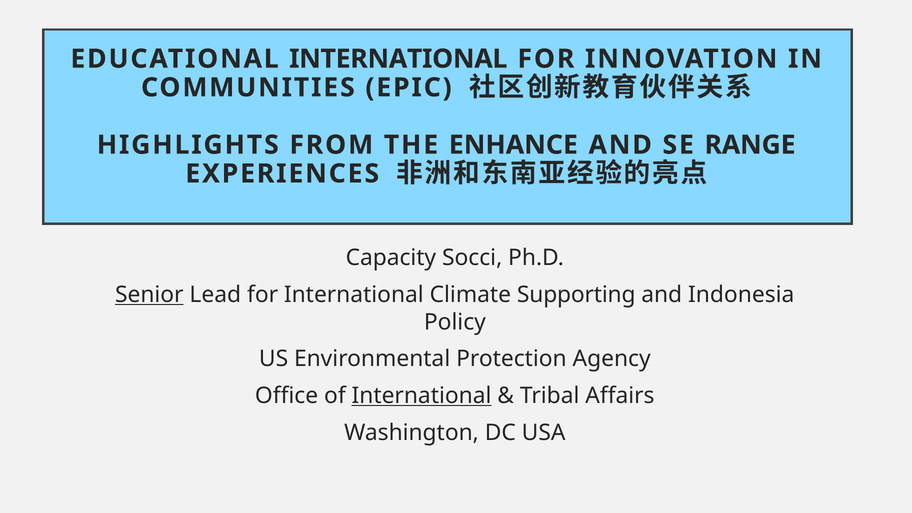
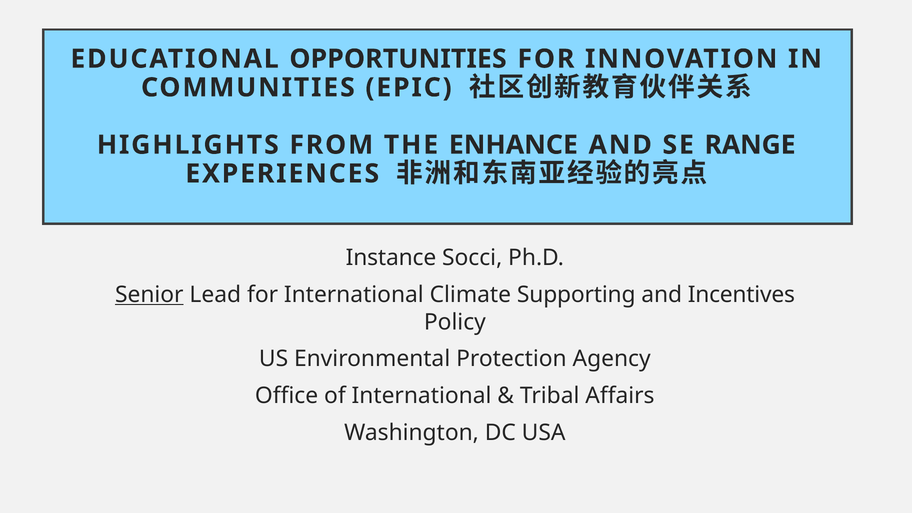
EDUCATIONAL INTERNATIONAL: INTERNATIONAL -> OPPORTUNITIES
Capacity: Capacity -> Instance
Indonesia: Indonesia -> Incentives
International at (422, 396) underline: present -> none
